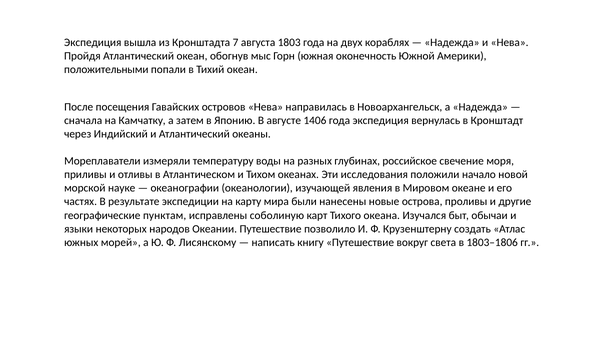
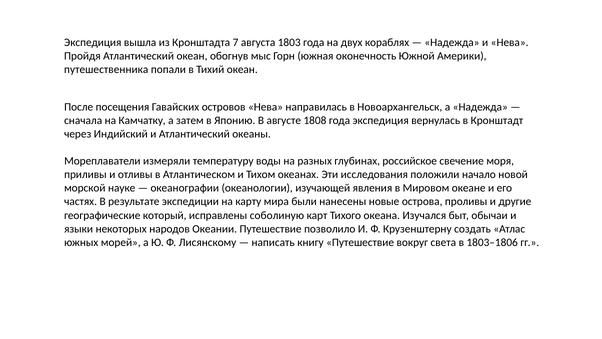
положительными: положительными -> путешественника
1406: 1406 -> 1808
пунктам: пунктам -> который
